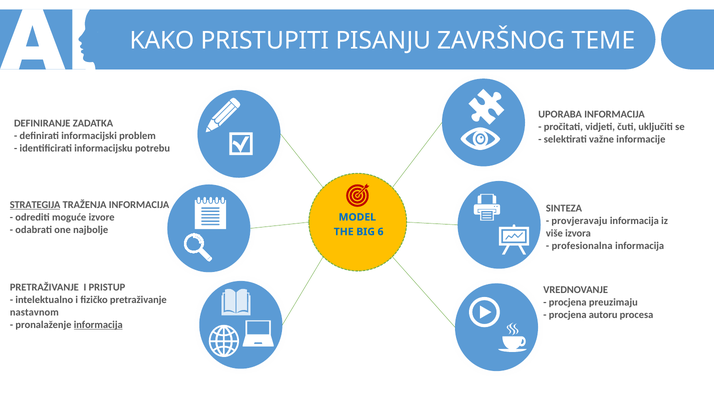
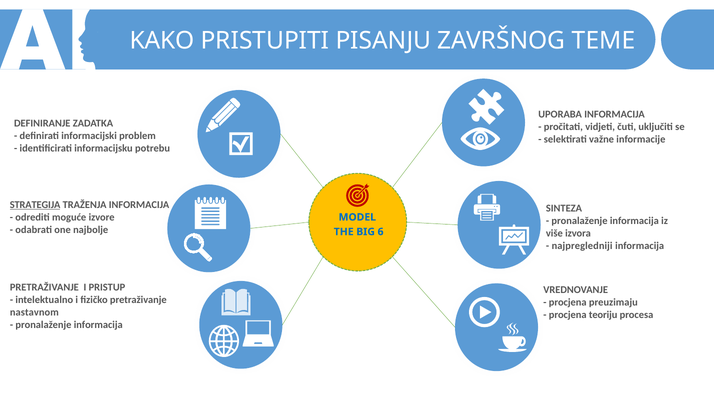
provjeravaju at (579, 221): provjeravaju -> pronalaženje
profesionalna: profesionalna -> najpregledniji
autoru: autoru -> teoriju
informacija at (98, 325) underline: present -> none
